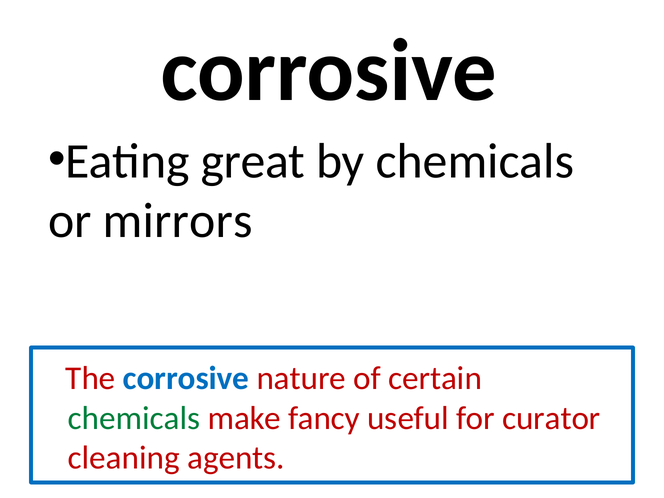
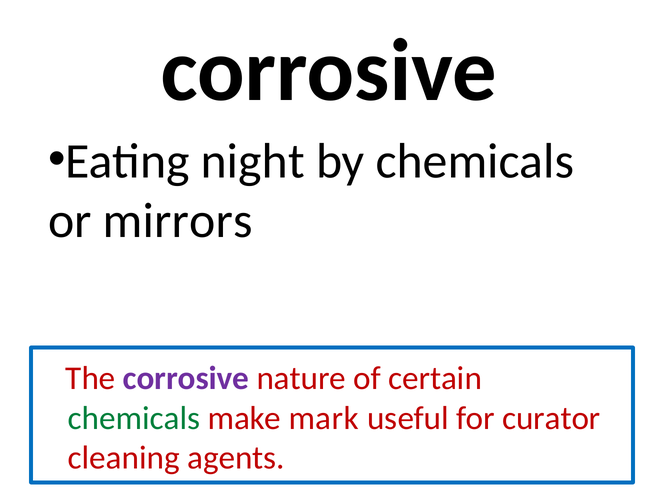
great: great -> night
corrosive at (186, 378) colour: blue -> purple
fancy: fancy -> mark
